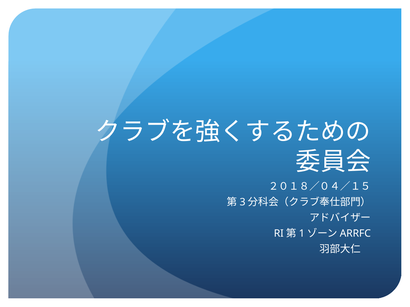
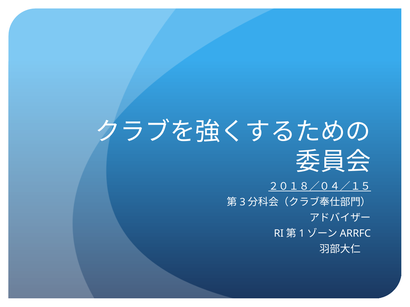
２０１８／０４／１５ underline: none -> present
